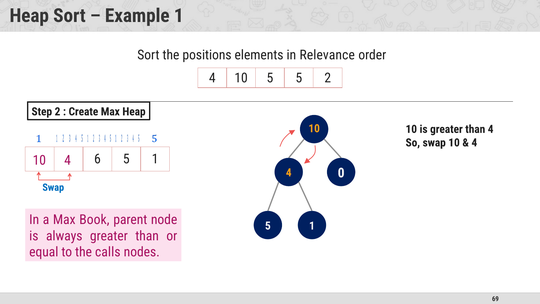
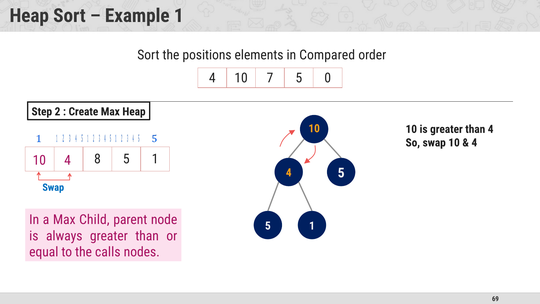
Relevance: Relevance -> Compared
10 5: 5 -> 7
5 2: 2 -> 0
6: 6 -> 8
0 at (341, 173): 0 -> 5
Book: Book -> Child
